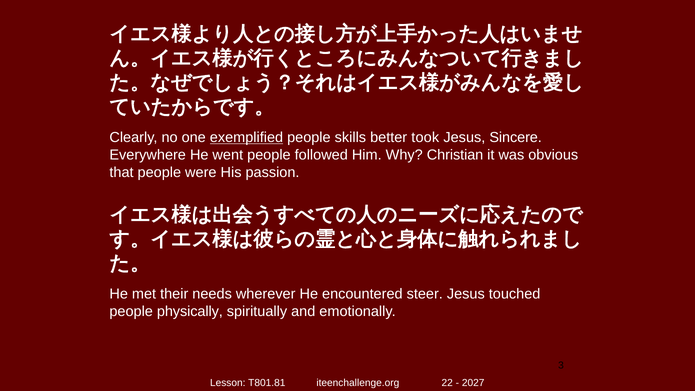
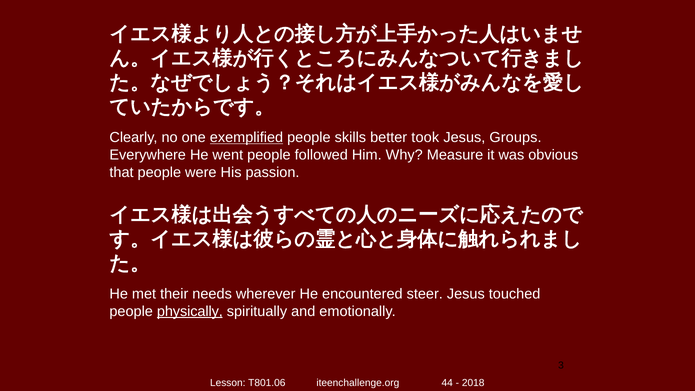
Sincere: Sincere -> Groups
Christian: Christian -> Measure
physically underline: none -> present
T801.81: T801.81 -> T801.06
22: 22 -> 44
2027: 2027 -> 2018
